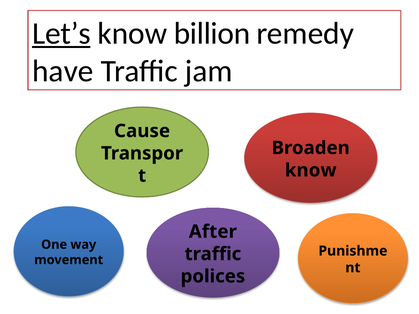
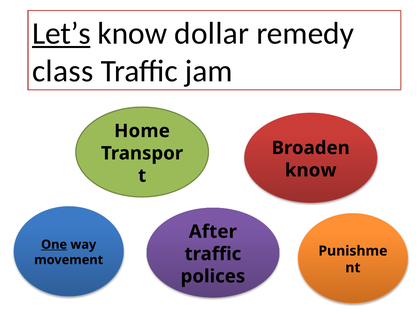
billion: billion -> dollar
have: have -> class
Cause: Cause -> Home
One underline: none -> present
